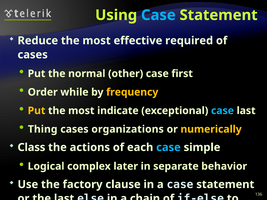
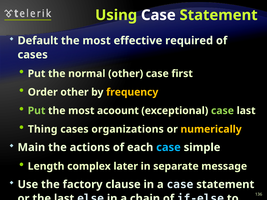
Case at (158, 15) colour: light blue -> white
Reduce: Reduce -> Default
Order while: while -> other
Put at (37, 111) colour: yellow -> light green
indicate: indicate -> acoount
case at (222, 111) colour: light blue -> light green
Class: Class -> Main
Logical: Logical -> Length
behavior: behavior -> message
